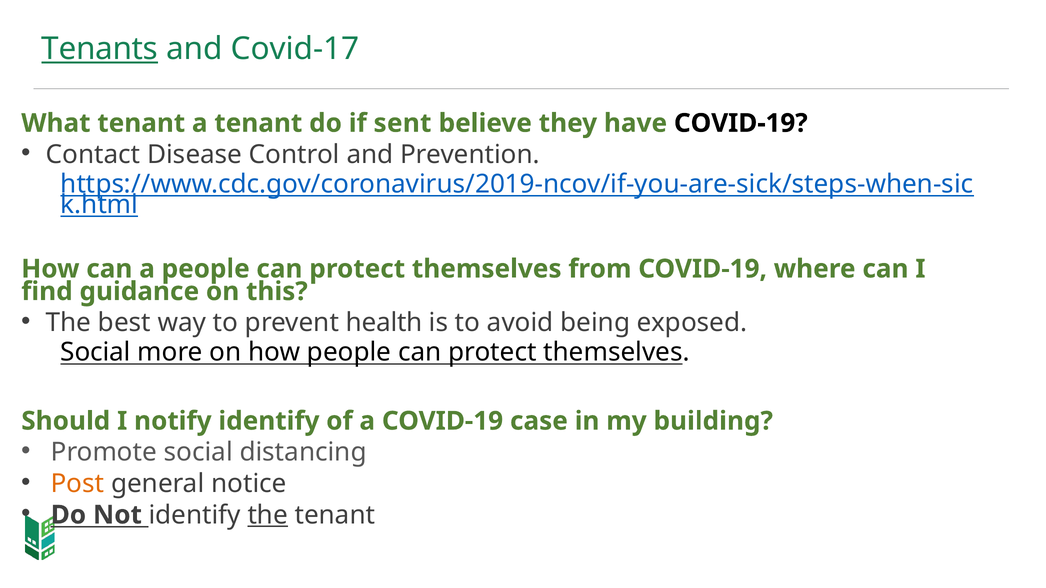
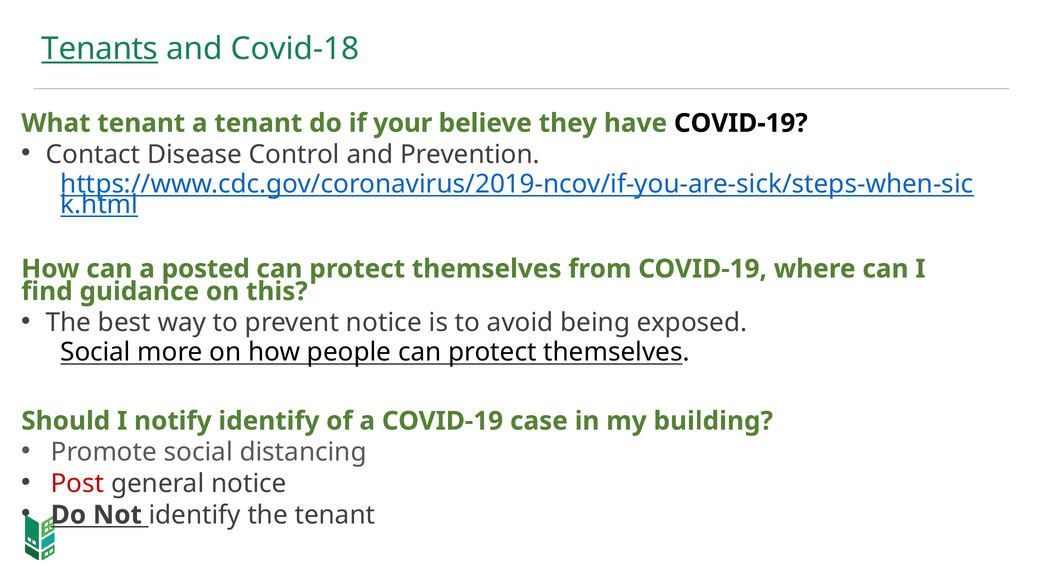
Covid-17: Covid-17 -> Covid-18
sent: sent -> your
a people: people -> posted
prevent health: health -> notice
Post colour: orange -> red
the at (268, 515) underline: present -> none
